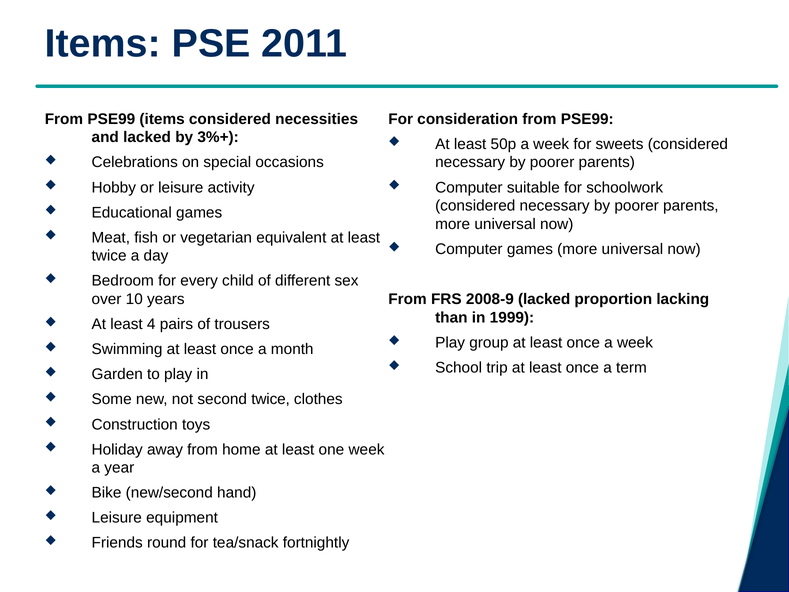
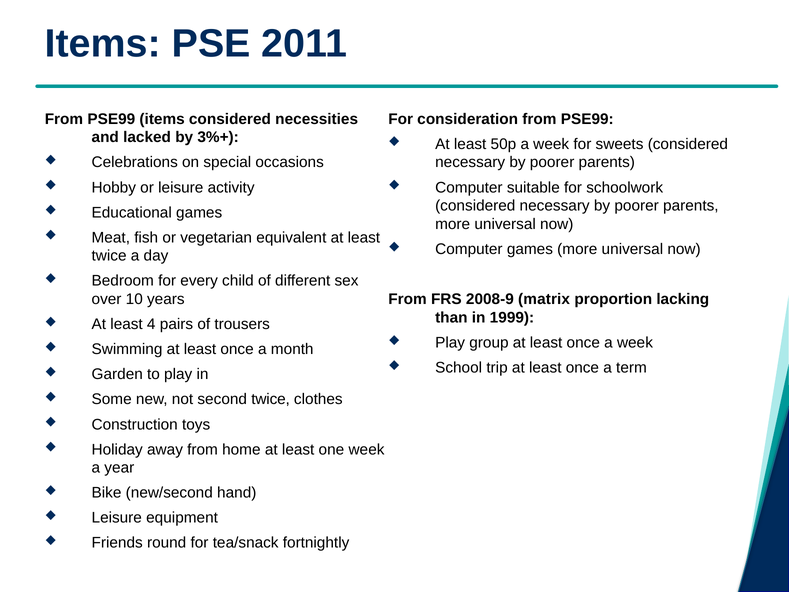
2008-9 lacked: lacked -> matrix
